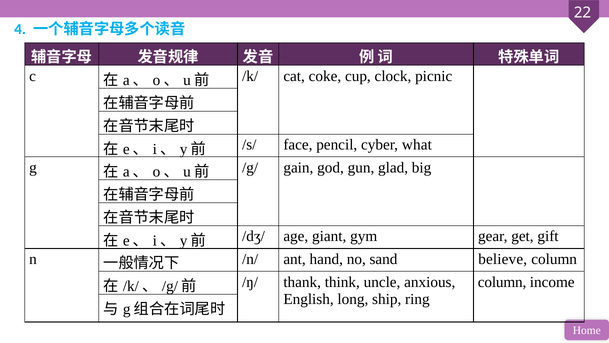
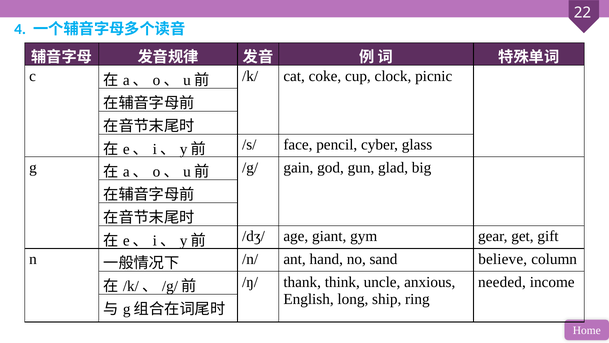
what: what -> glass
column at (502, 282): column -> needed
